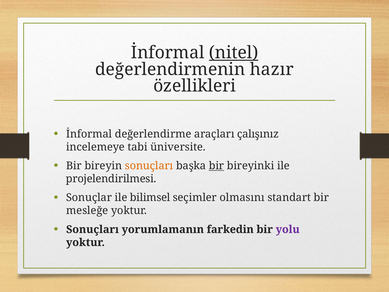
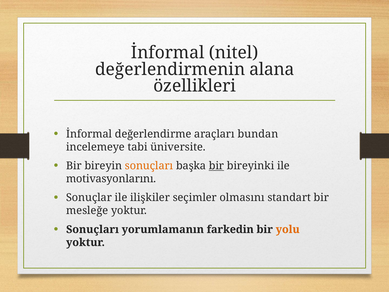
nitel underline: present -> none
hazır: hazır -> alana
çalışınız: çalışınız -> bundan
projelendirilmesi: projelendirilmesi -> motivasyonlarını
bilimsel: bilimsel -> ilişkiler
yolu colour: purple -> orange
